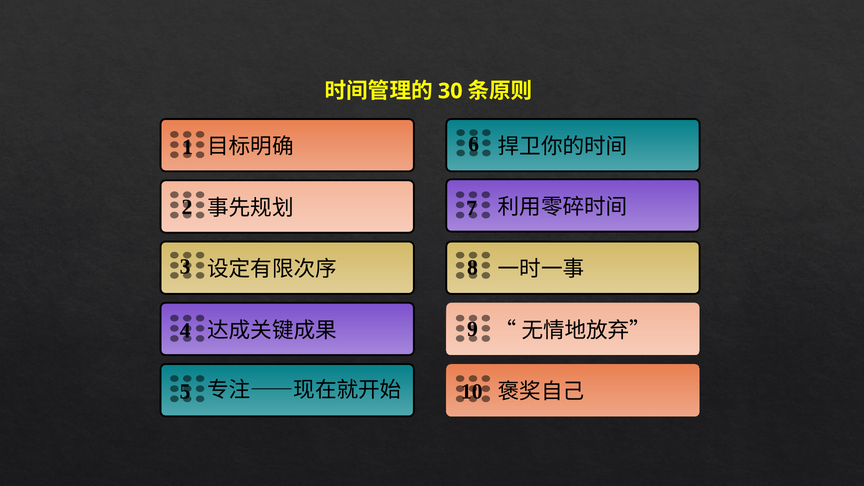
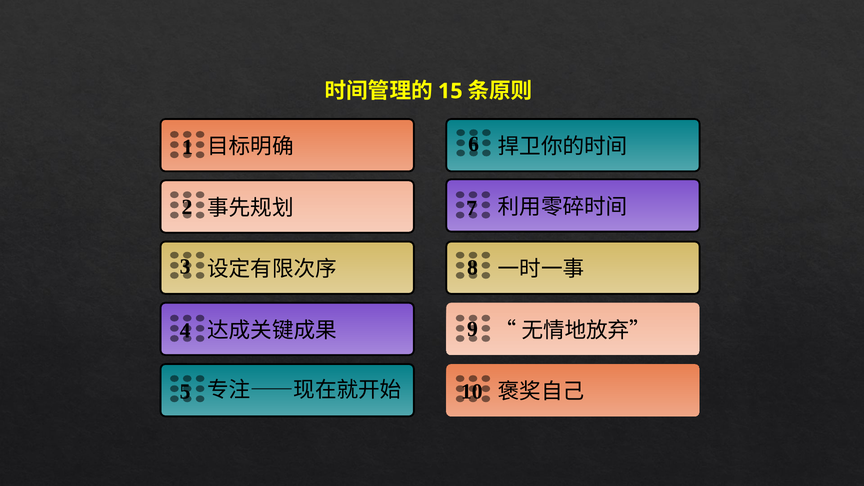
30: 30 -> 15
